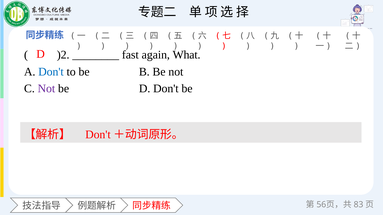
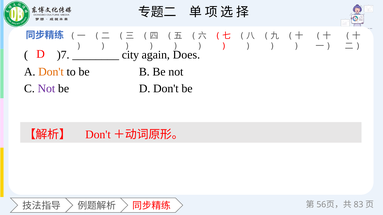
)2: )2 -> )7
fast: fast -> city
What: What -> Does
Don't at (51, 72) colour: blue -> orange
